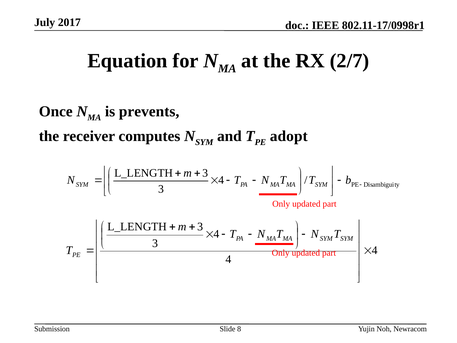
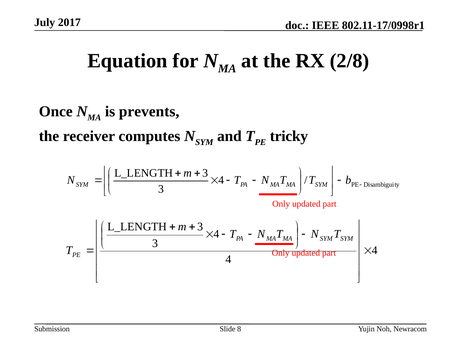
2/7: 2/7 -> 2/8
adopt: adopt -> tricky
